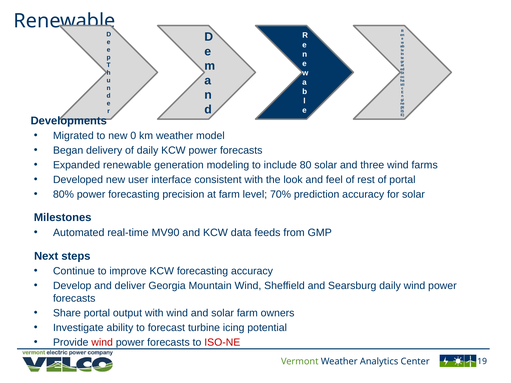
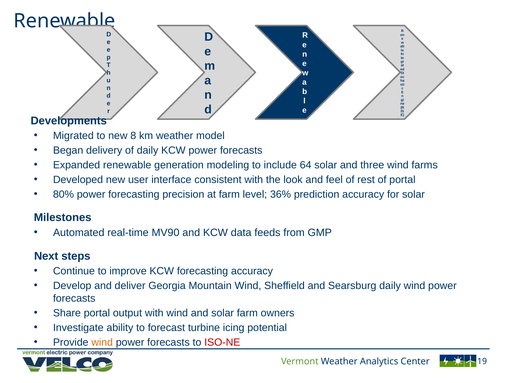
0: 0 -> 8
80: 80 -> 64
70%: 70% -> 36%
wind at (102, 343) colour: red -> orange
